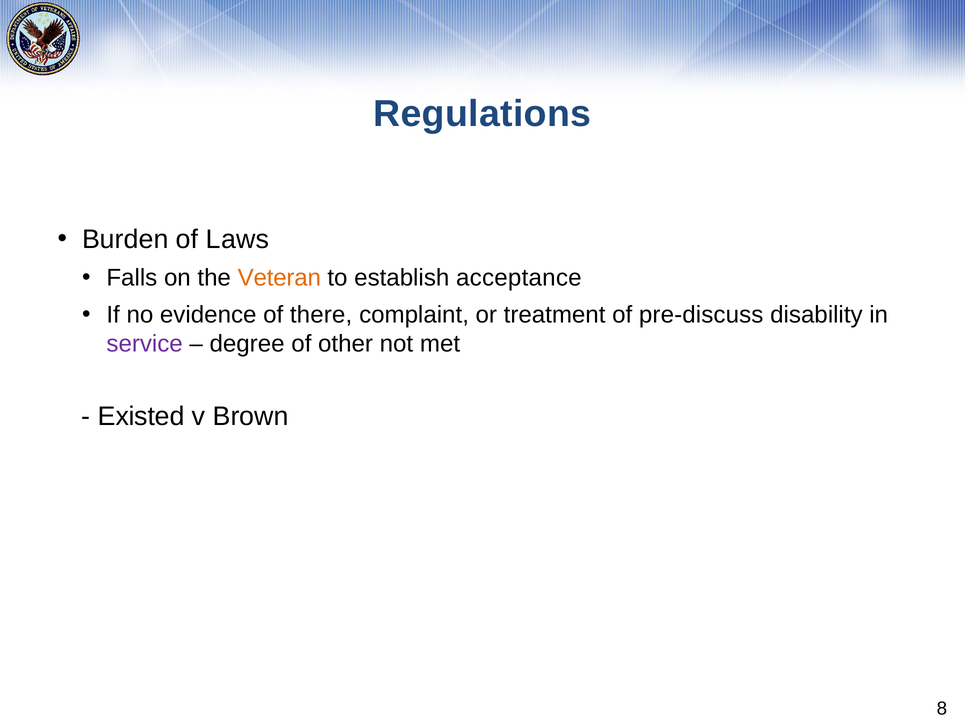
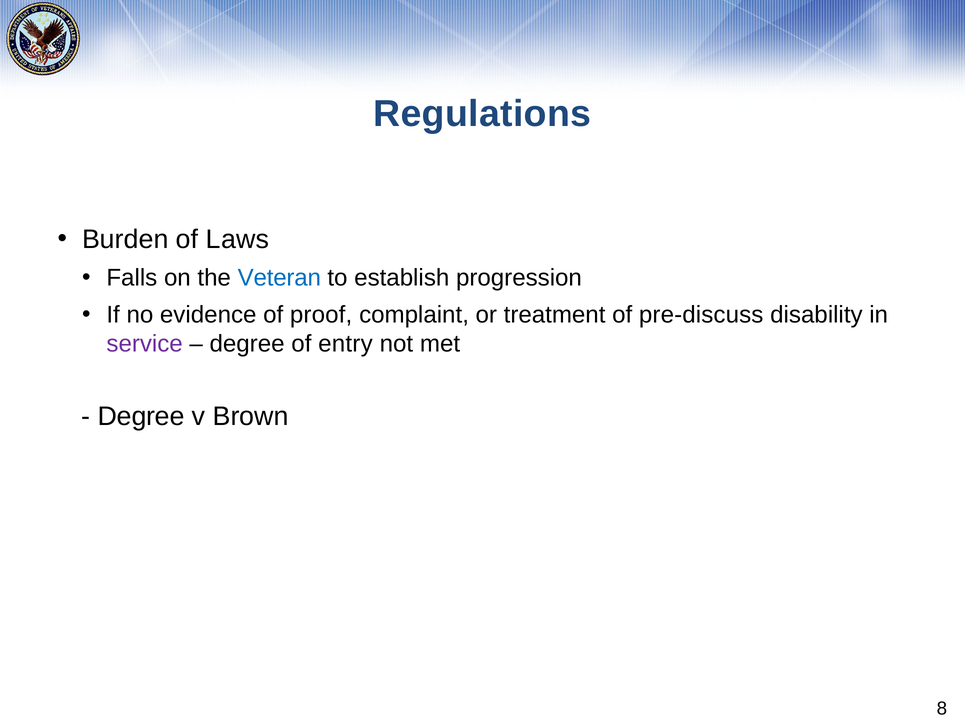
Veteran colour: orange -> blue
acceptance: acceptance -> progression
there: there -> proof
other: other -> entry
Existed at (141, 417): Existed -> Degree
